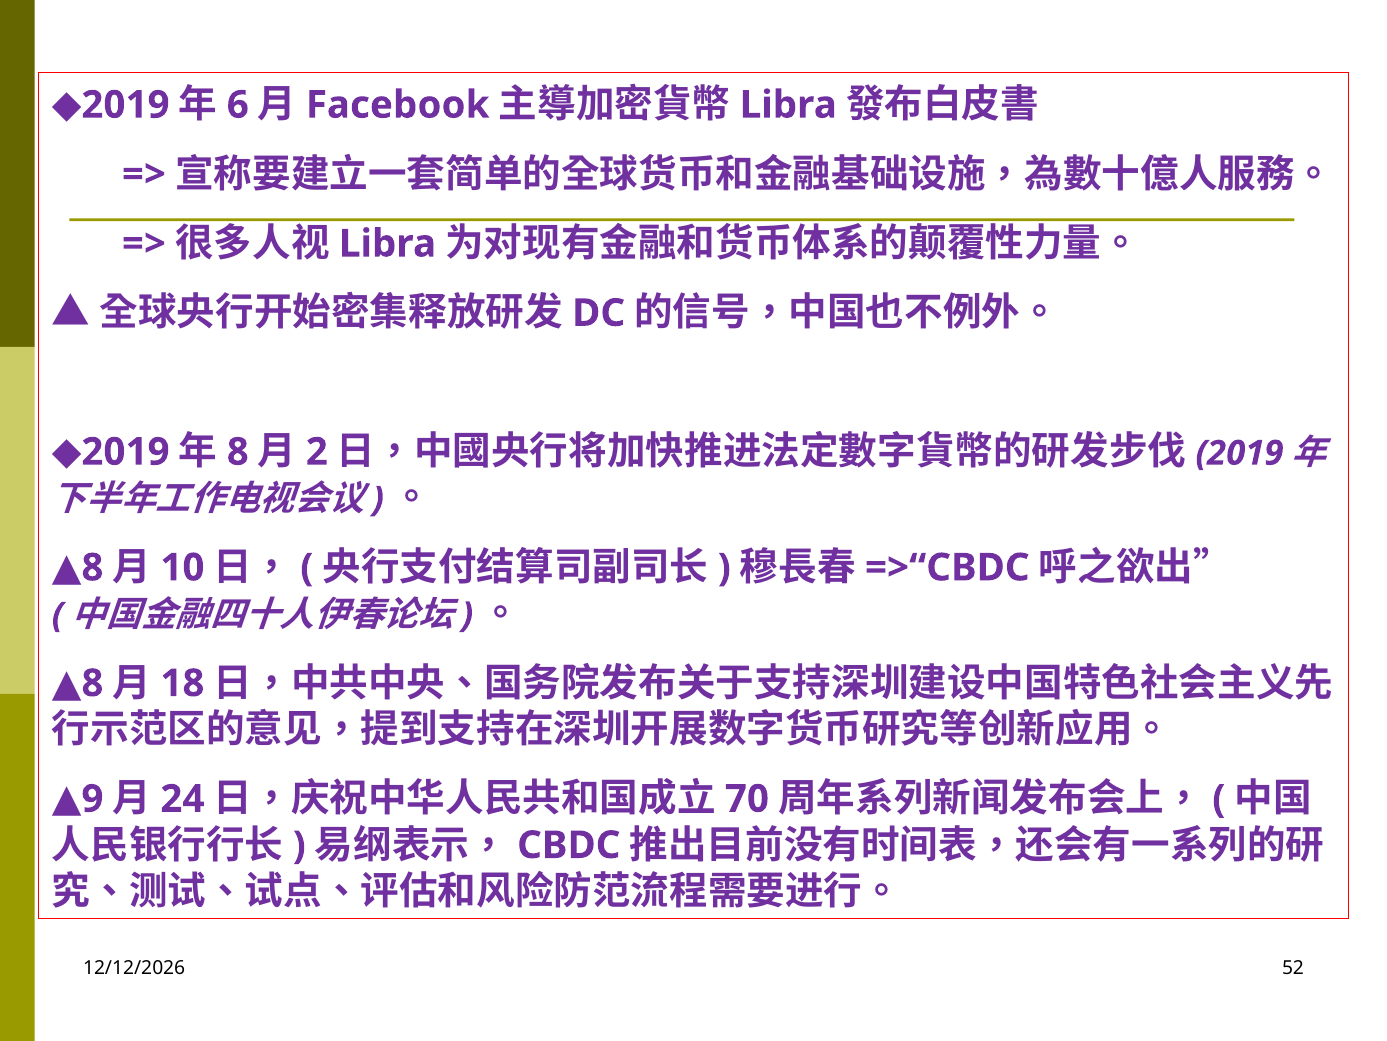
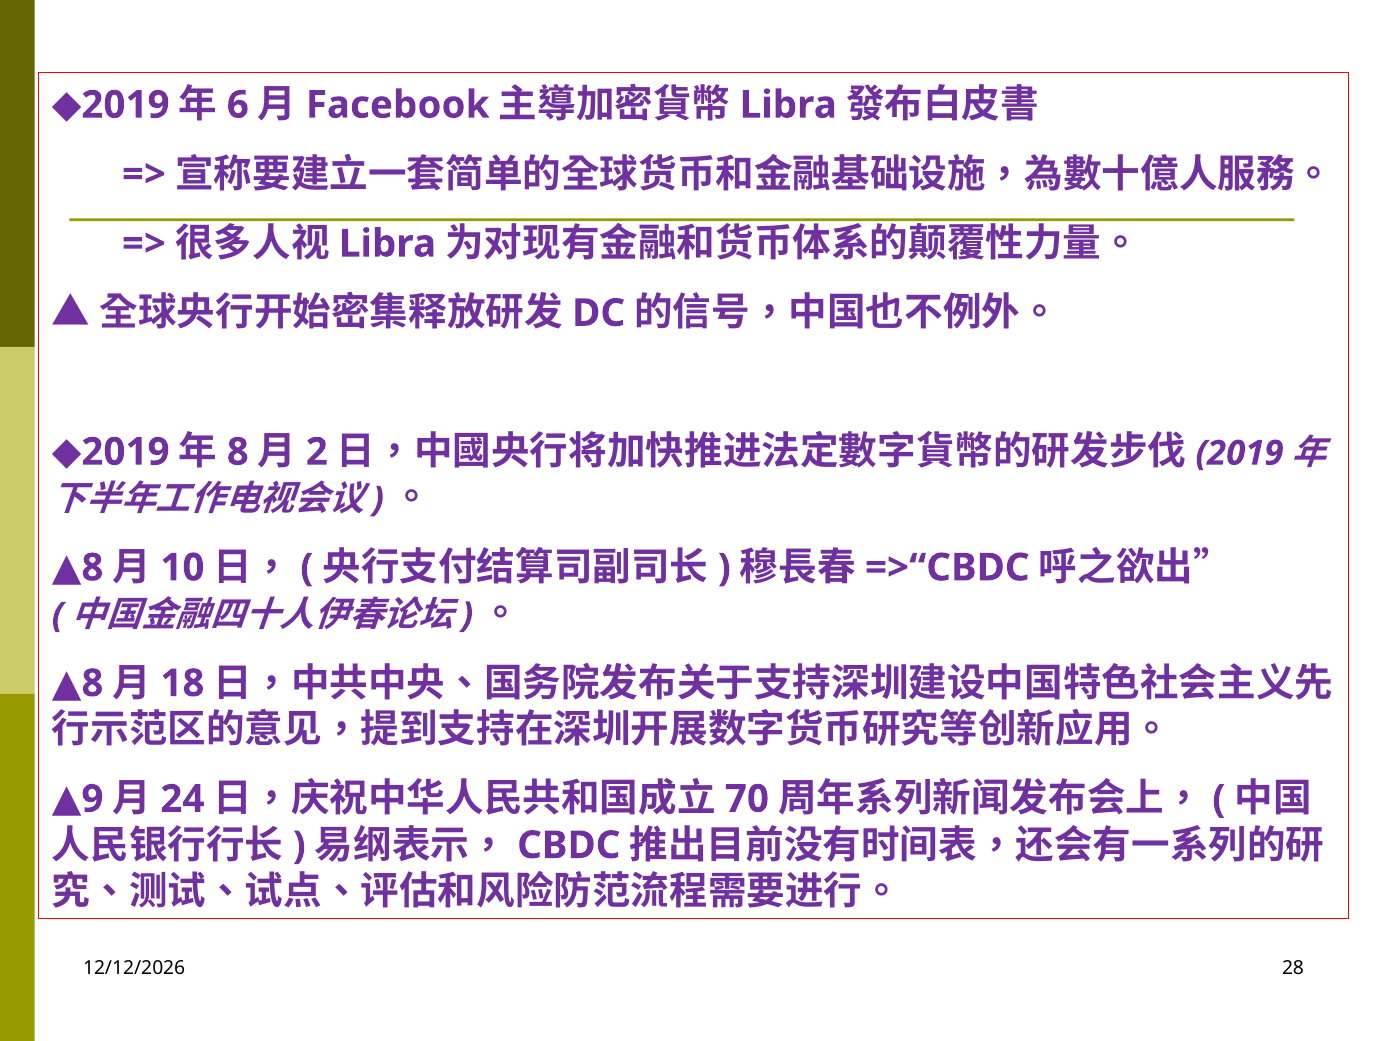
52: 52 -> 28
